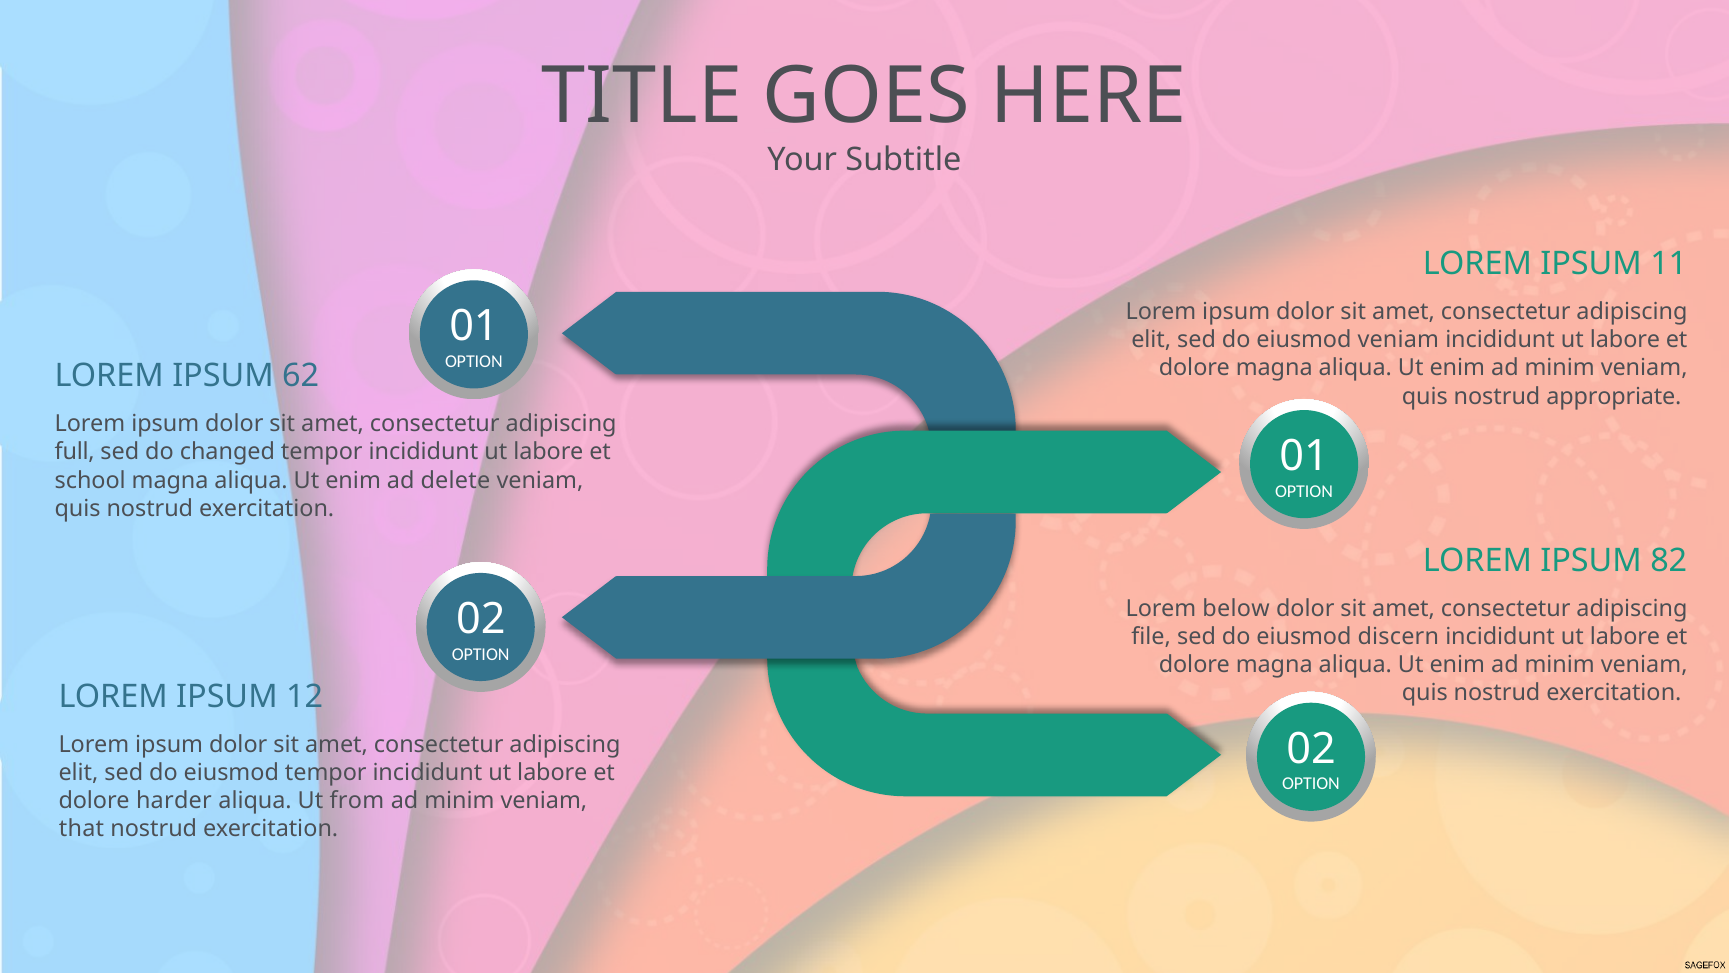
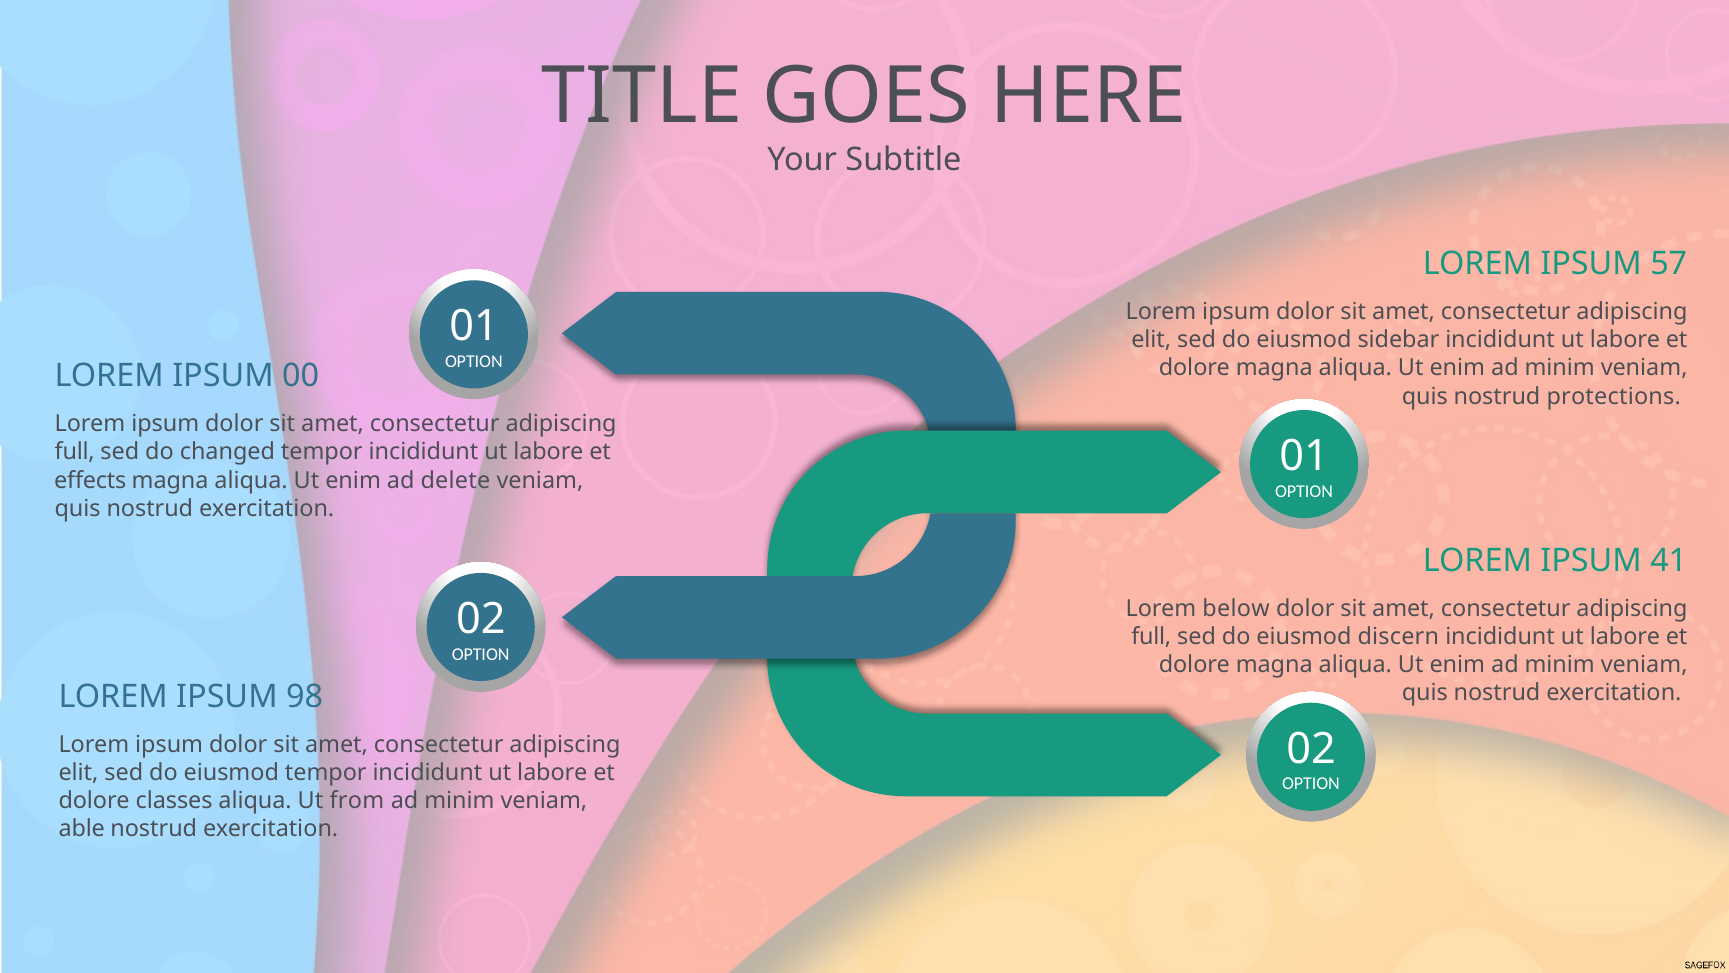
11: 11 -> 57
eiusmod veniam: veniam -> sidebar
62: 62 -> 00
appropriate: appropriate -> protections
school: school -> effects
82: 82 -> 41
file at (1151, 637): file -> full
12: 12 -> 98
harder: harder -> classes
that: that -> able
